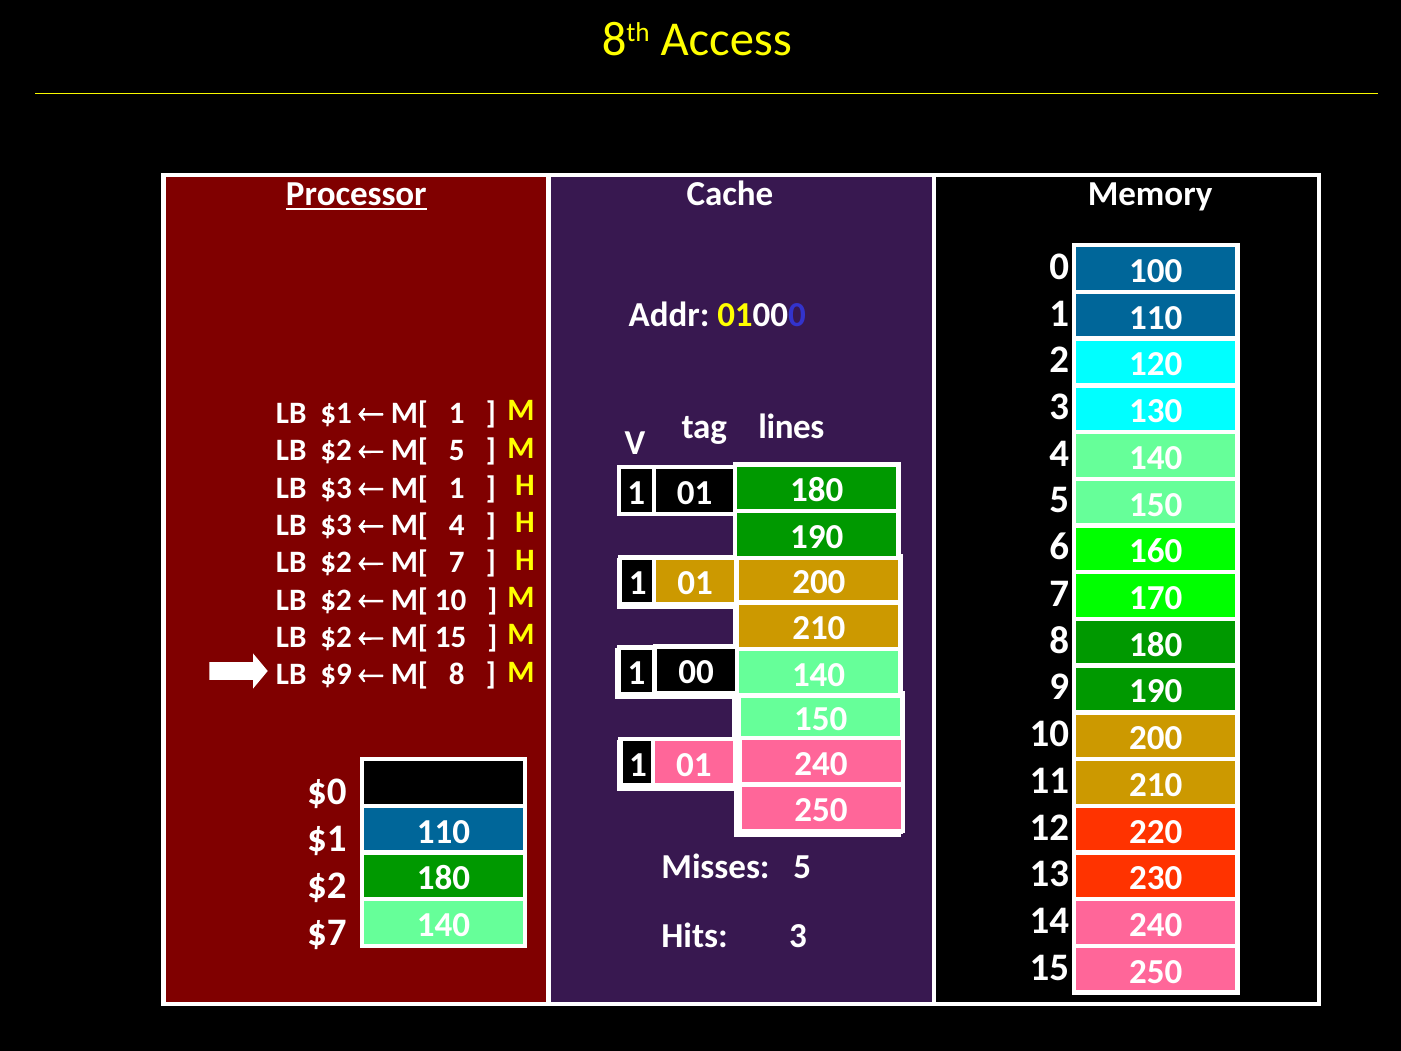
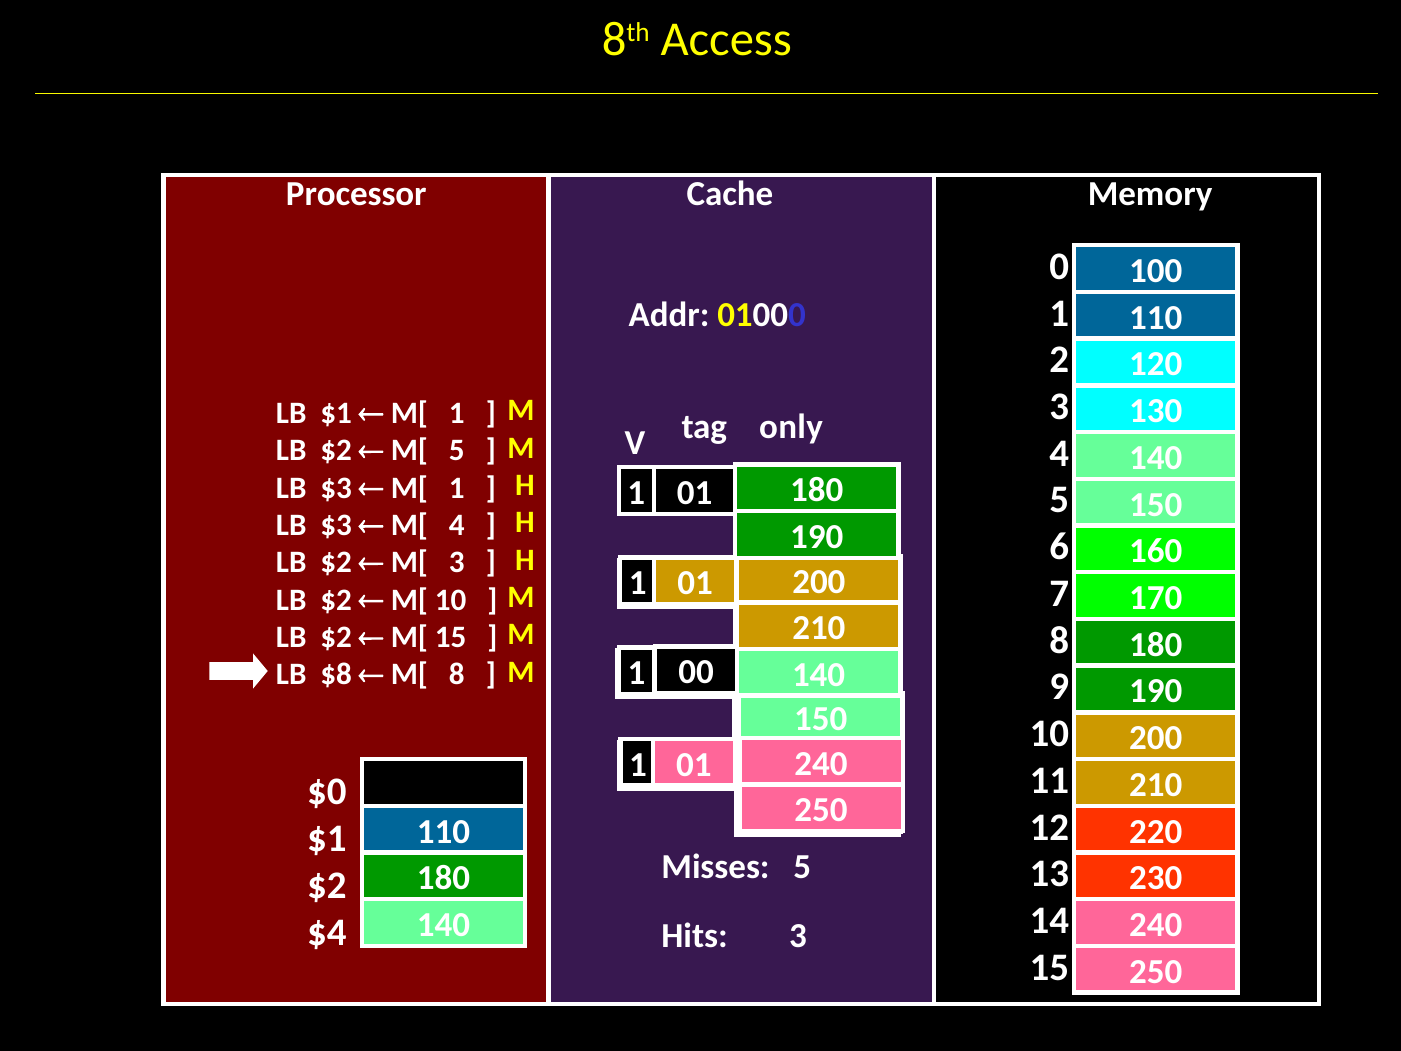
Processor underline: present -> none
lines: lines -> only
M[ 7: 7 -> 3
$9: $9 -> $8
$7: $7 -> $4
